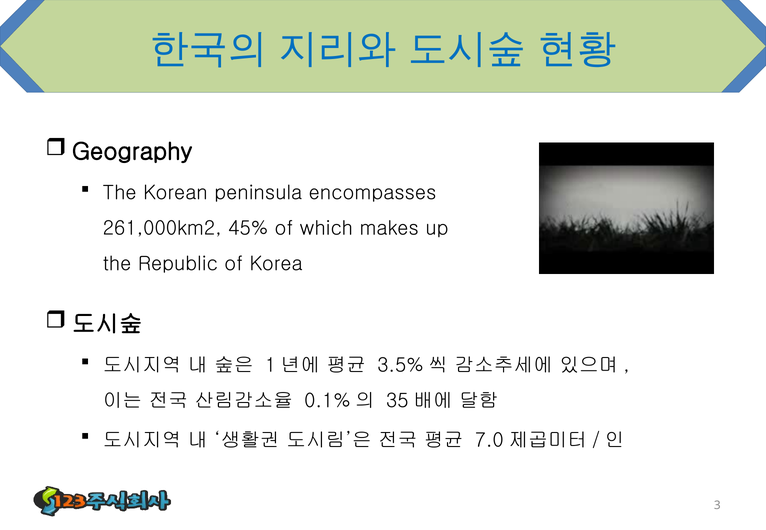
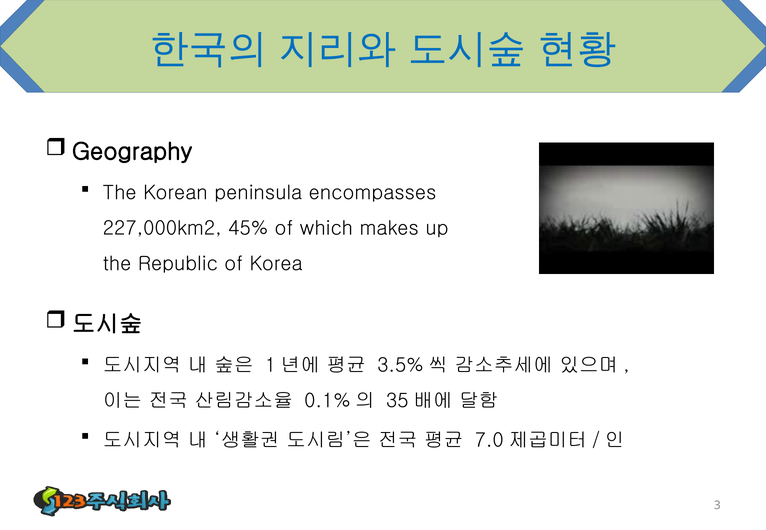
261,000km2: 261,000km2 -> 227,000km2
